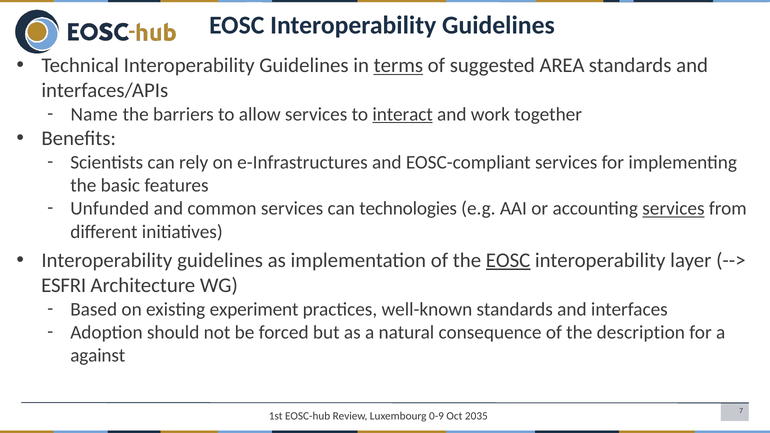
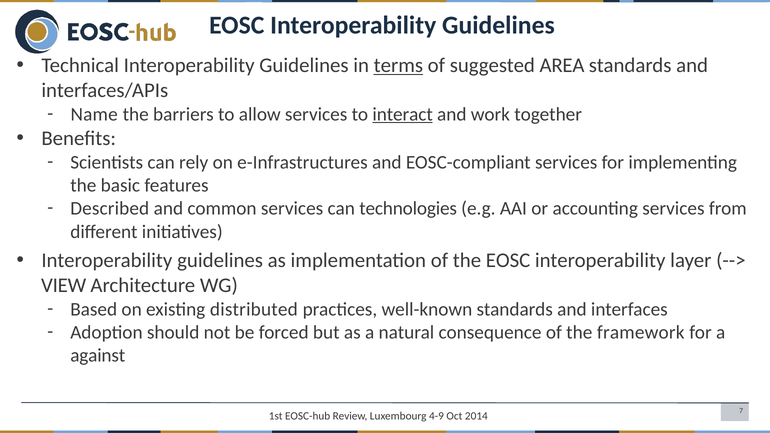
Unfunded: Unfunded -> Described
services at (673, 209) underline: present -> none
EOSC at (508, 260) underline: present -> none
ESFRI: ESFRI -> VIEW
experiment: experiment -> distributed
description: description -> framework
0-9: 0-9 -> 4-9
2035: 2035 -> 2014
